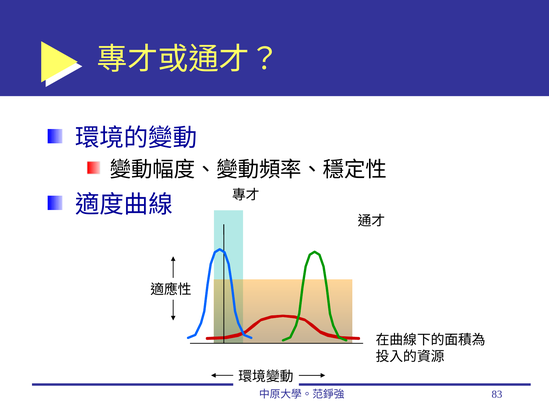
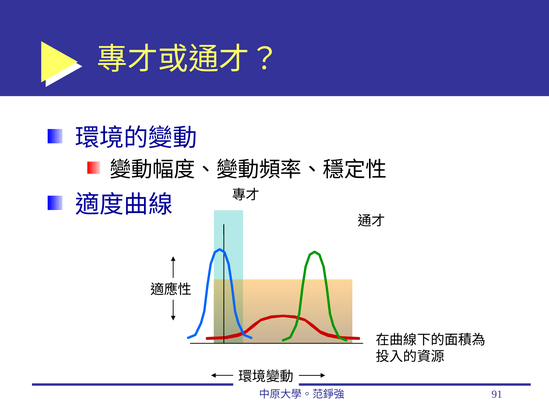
83: 83 -> 91
